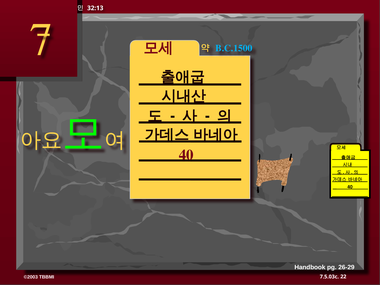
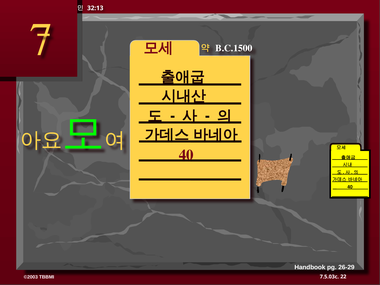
B.C.1500 colour: light blue -> white
